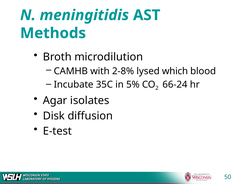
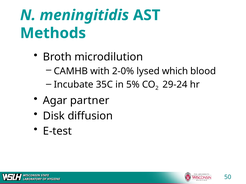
2-8%: 2-8% -> 2-0%
66-24: 66-24 -> 29-24
isolates: isolates -> partner
